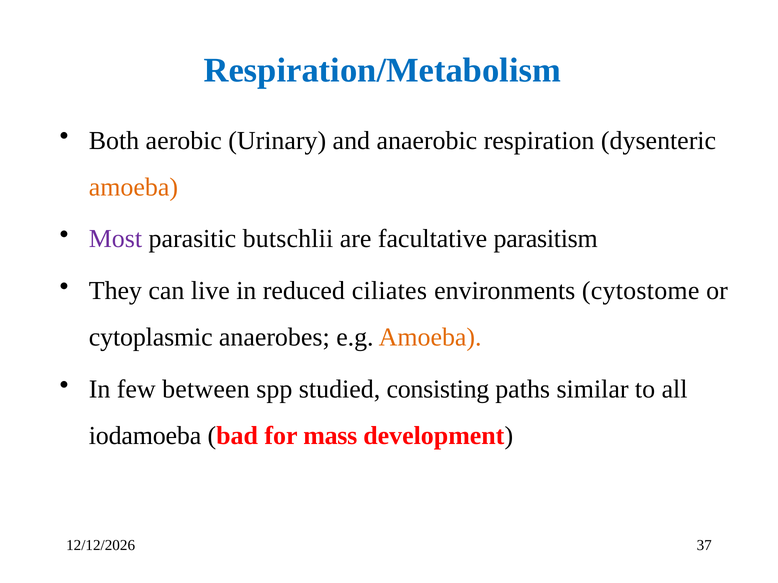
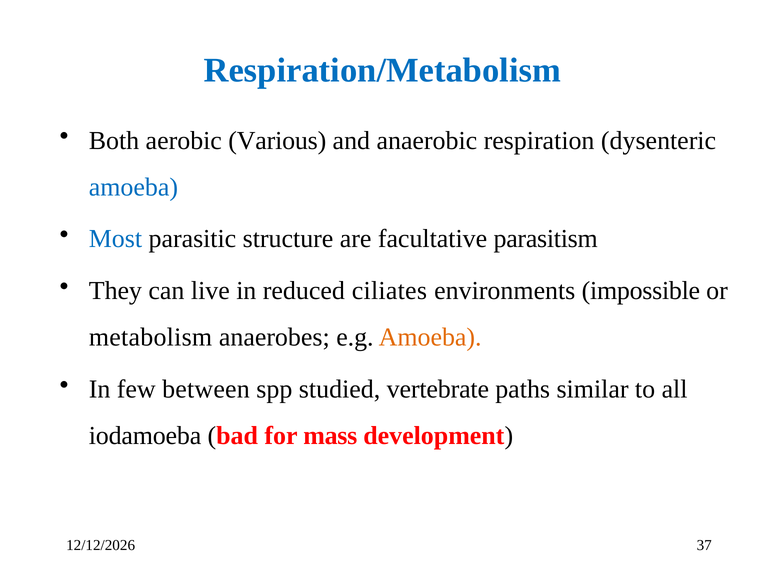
Urinary: Urinary -> Various
amoeba at (133, 187) colour: orange -> blue
Most colour: purple -> blue
butschlii: butschlii -> structure
cytostome: cytostome -> impossible
cytoplasmic: cytoplasmic -> metabolism
consisting: consisting -> vertebrate
